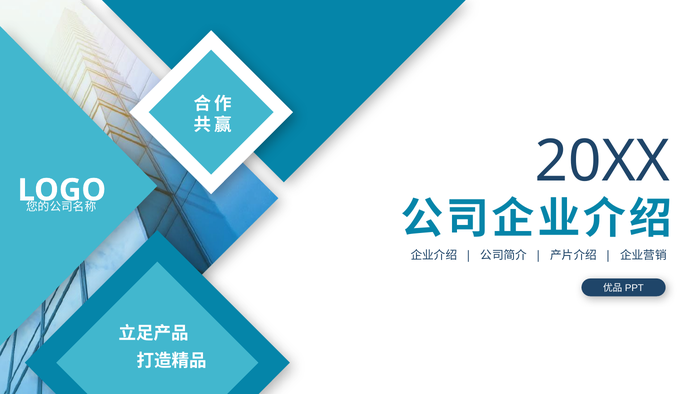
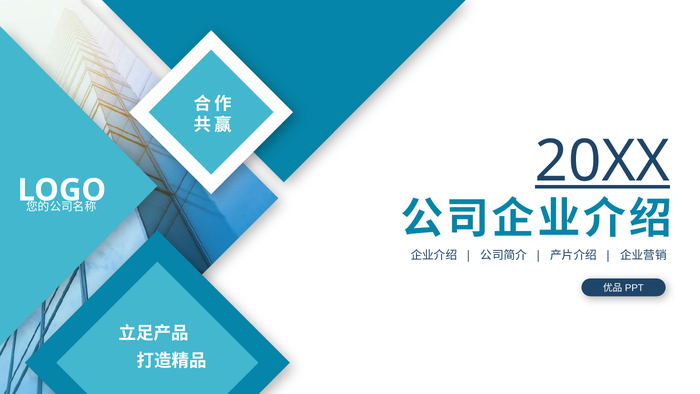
20XX underline: none -> present
